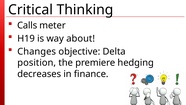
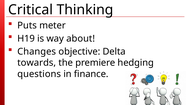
Calls: Calls -> Puts
position: position -> towards
decreases: decreases -> questions
